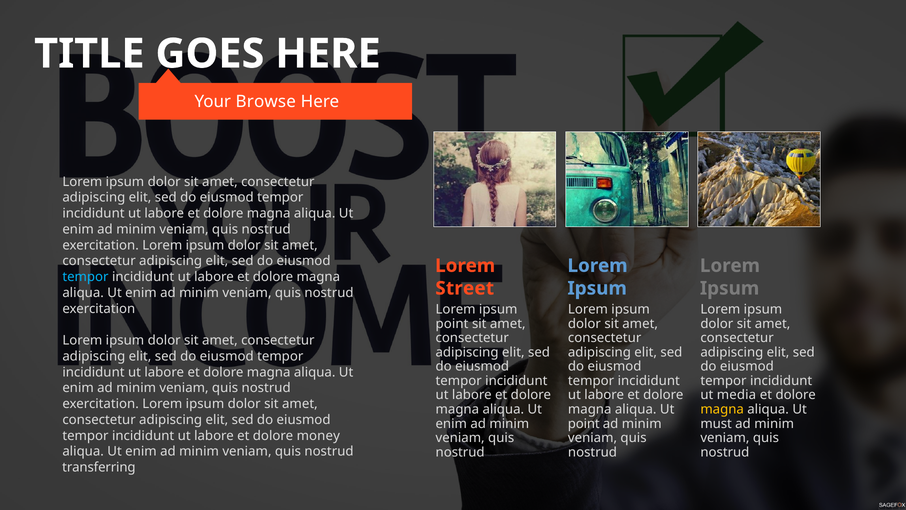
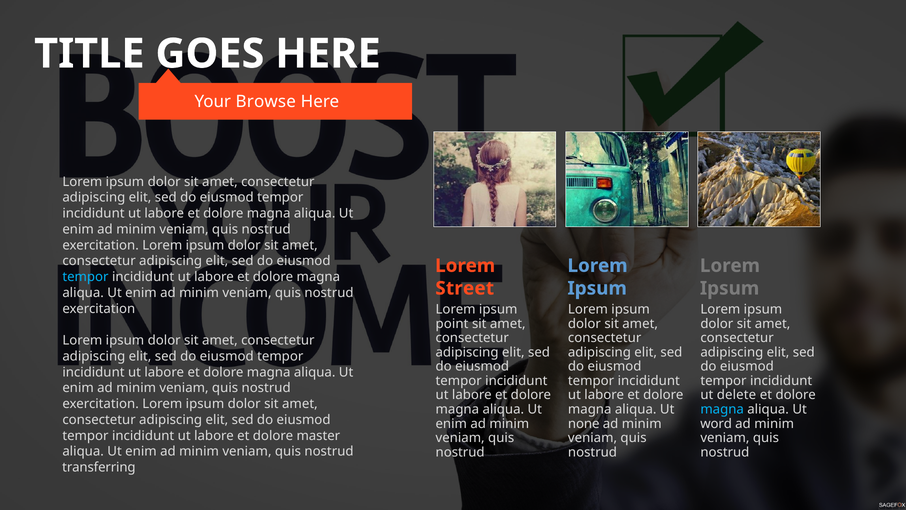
media: media -> delete
magna at (722, 409) colour: yellow -> light blue
point at (584, 423): point -> none
must: must -> word
money: money -> master
